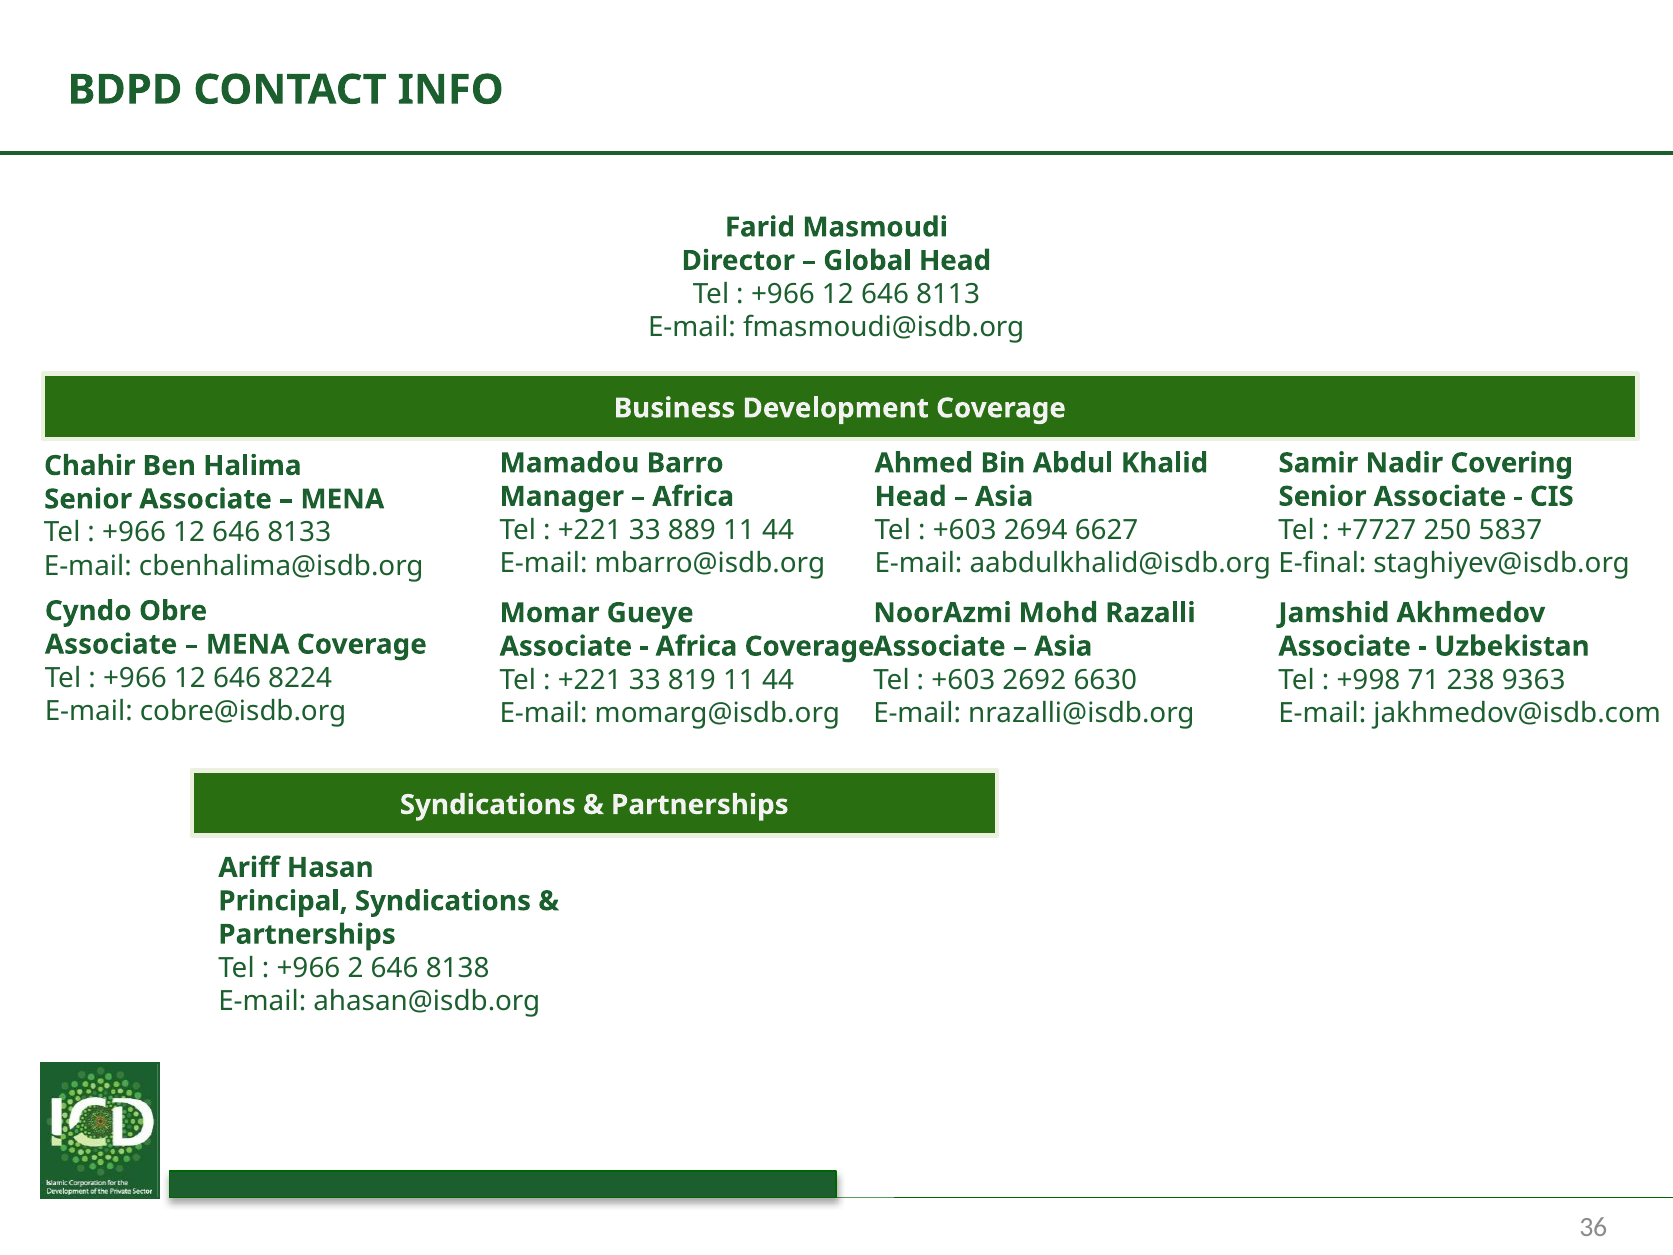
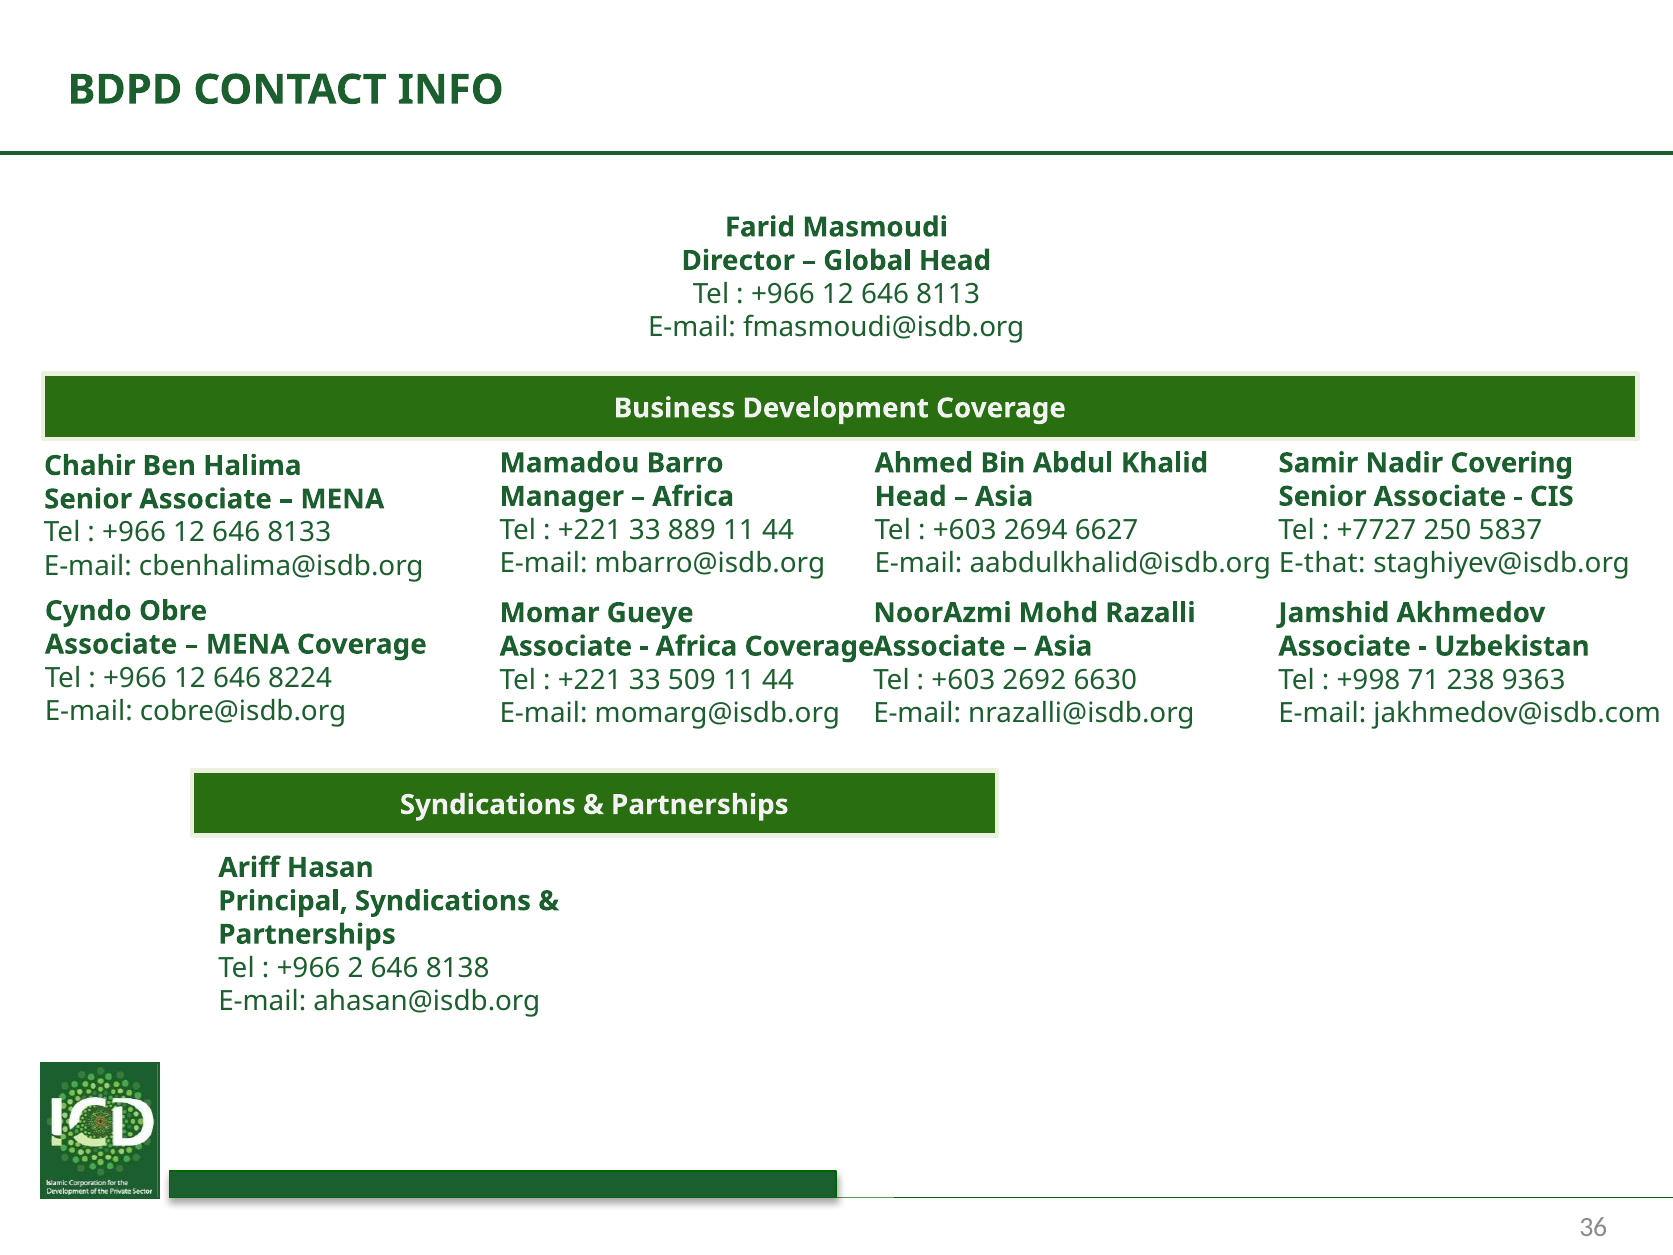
E-final: E-final -> E-that
819: 819 -> 509
